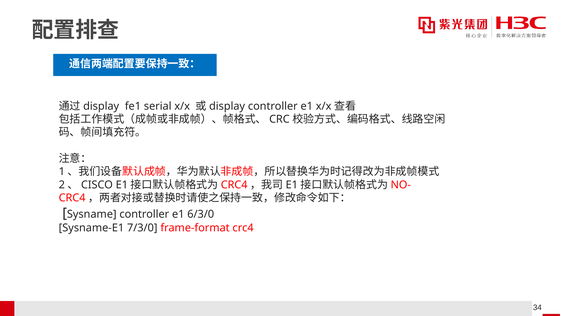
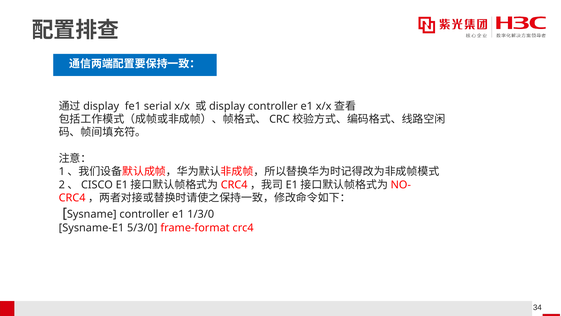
6/3/0: 6/3/0 -> 1/3/0
7/3/0: 7/3/0 -> 5/3/0
